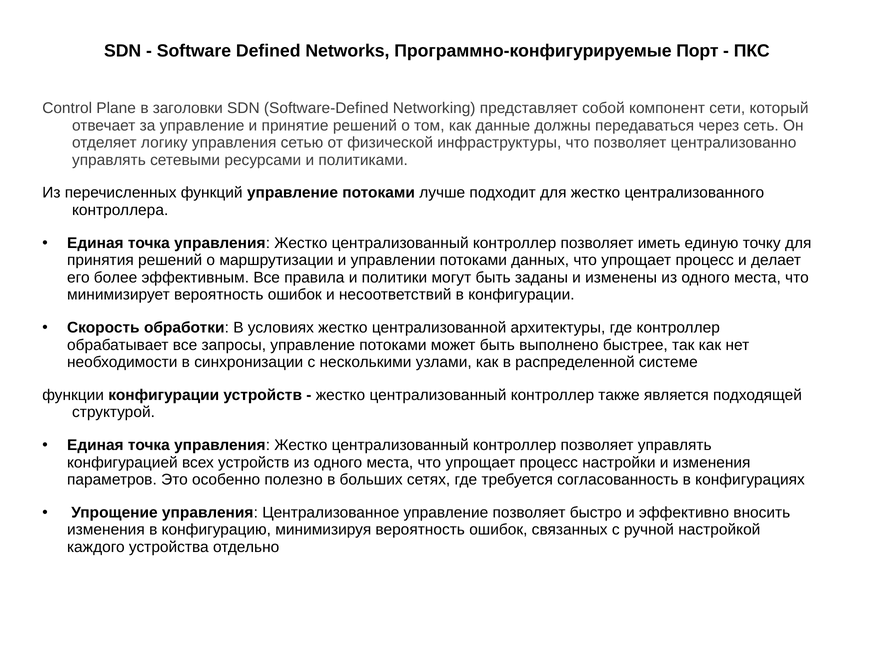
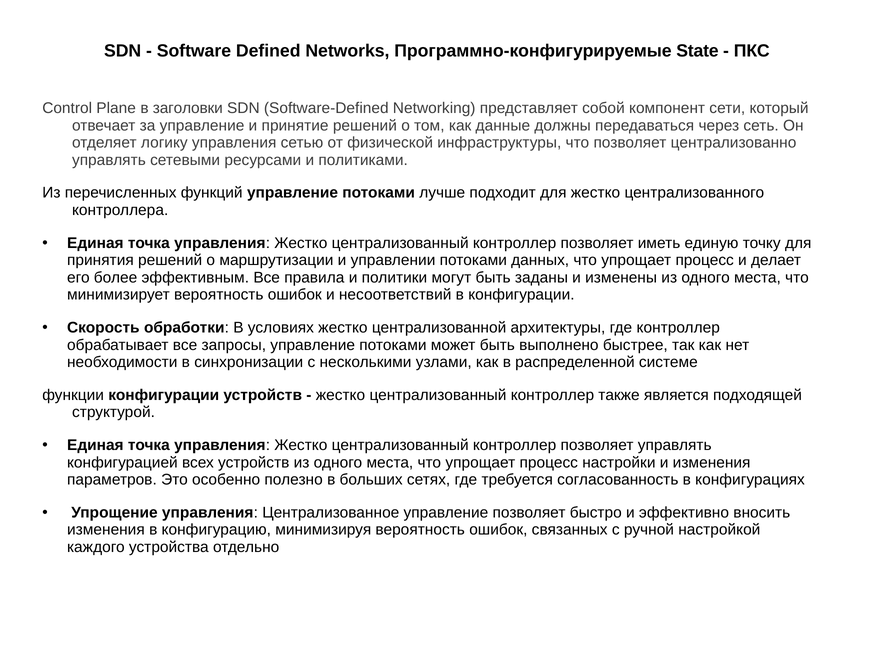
Порт: Порт -> State
